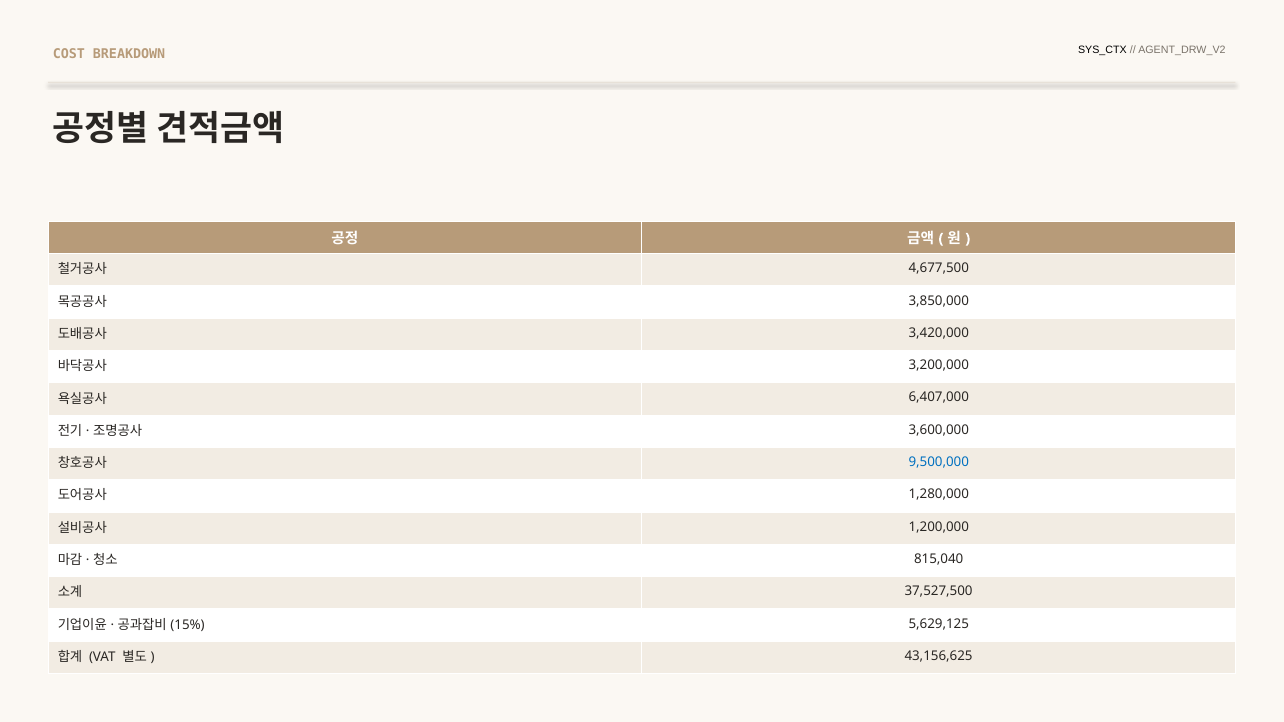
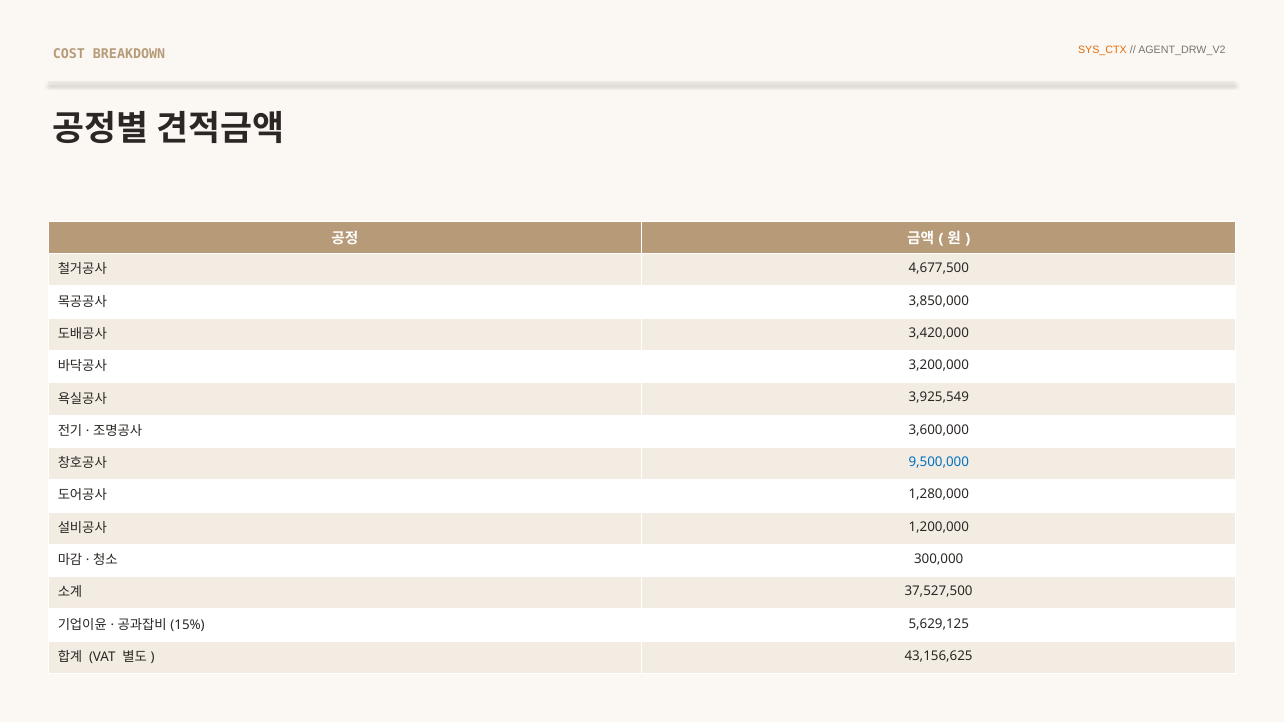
SYS_CTX colour: black -> orange
6,407,000: 6,407,000 -> 3,925,549
815,040: 815,040 -> 300,000
